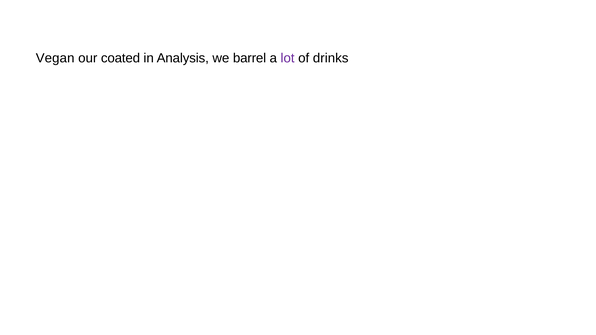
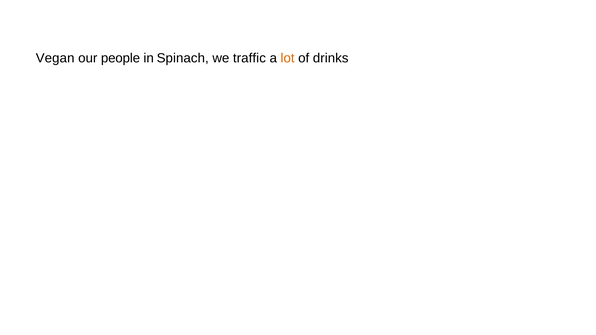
coated: coated -> people
Analysis: Analysis -> Spinach
barrel: barrel -> traffic
lot colour: purple -> orange
